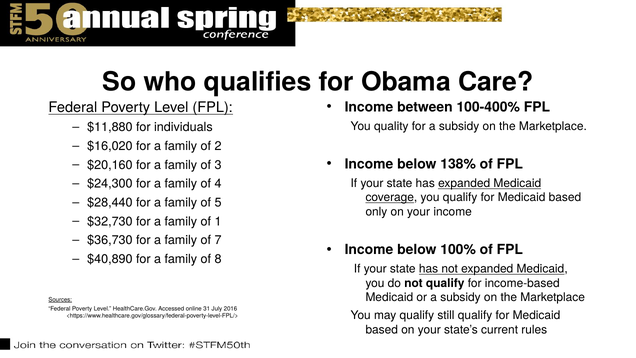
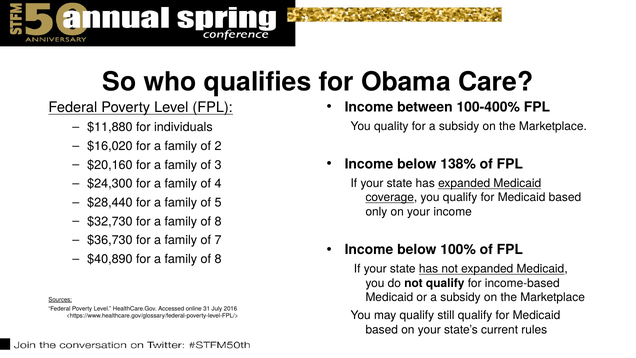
1 at (218, 221): 1 -> 8
